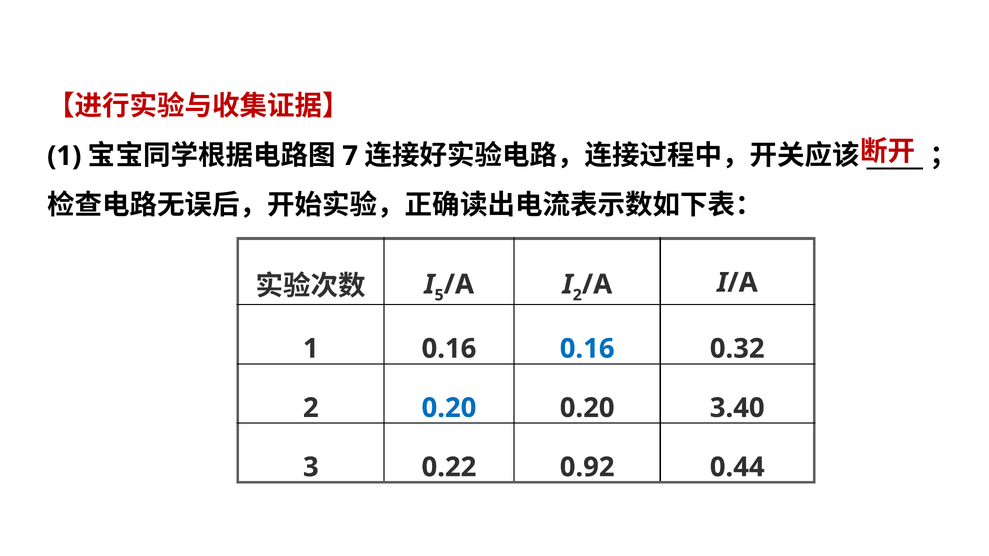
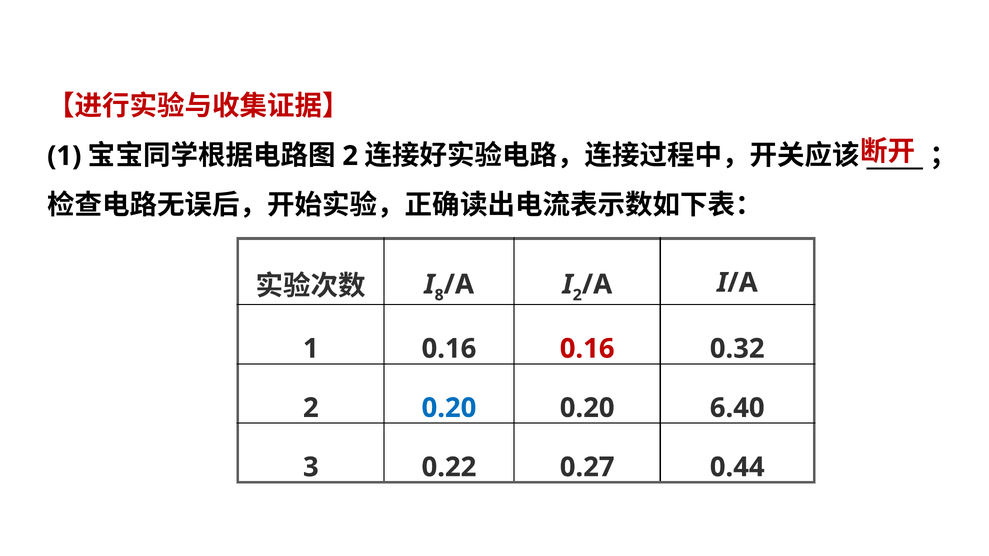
7 at (350, 156): 7 -> 2
5: 5 -> 8
0.16 at (587, 349) colour: blue -> red
3.40: 3.40 -> 6.40
0.92: 0.92 -> 0.27
